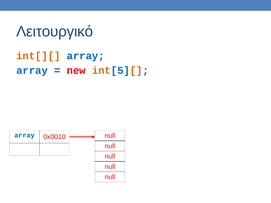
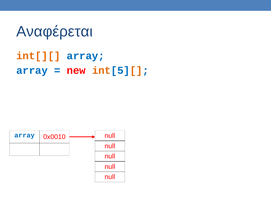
Λειτουργικό: Λειτουργικό -> Αναφέρεται
